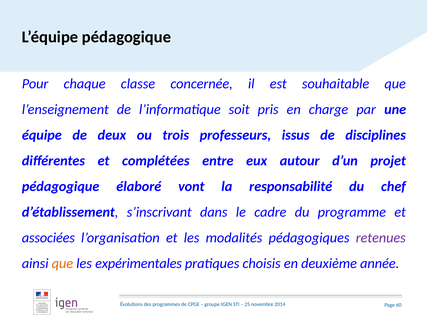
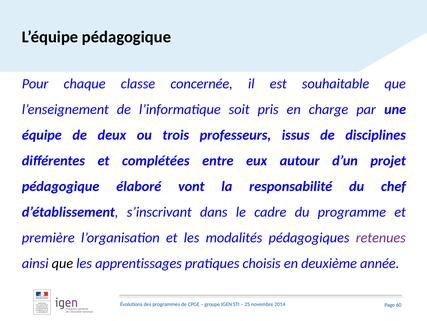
associées: associées -> première
que at (62, 263) colour: orange -> black
expérimentales: expérimentales -> apprentissages
